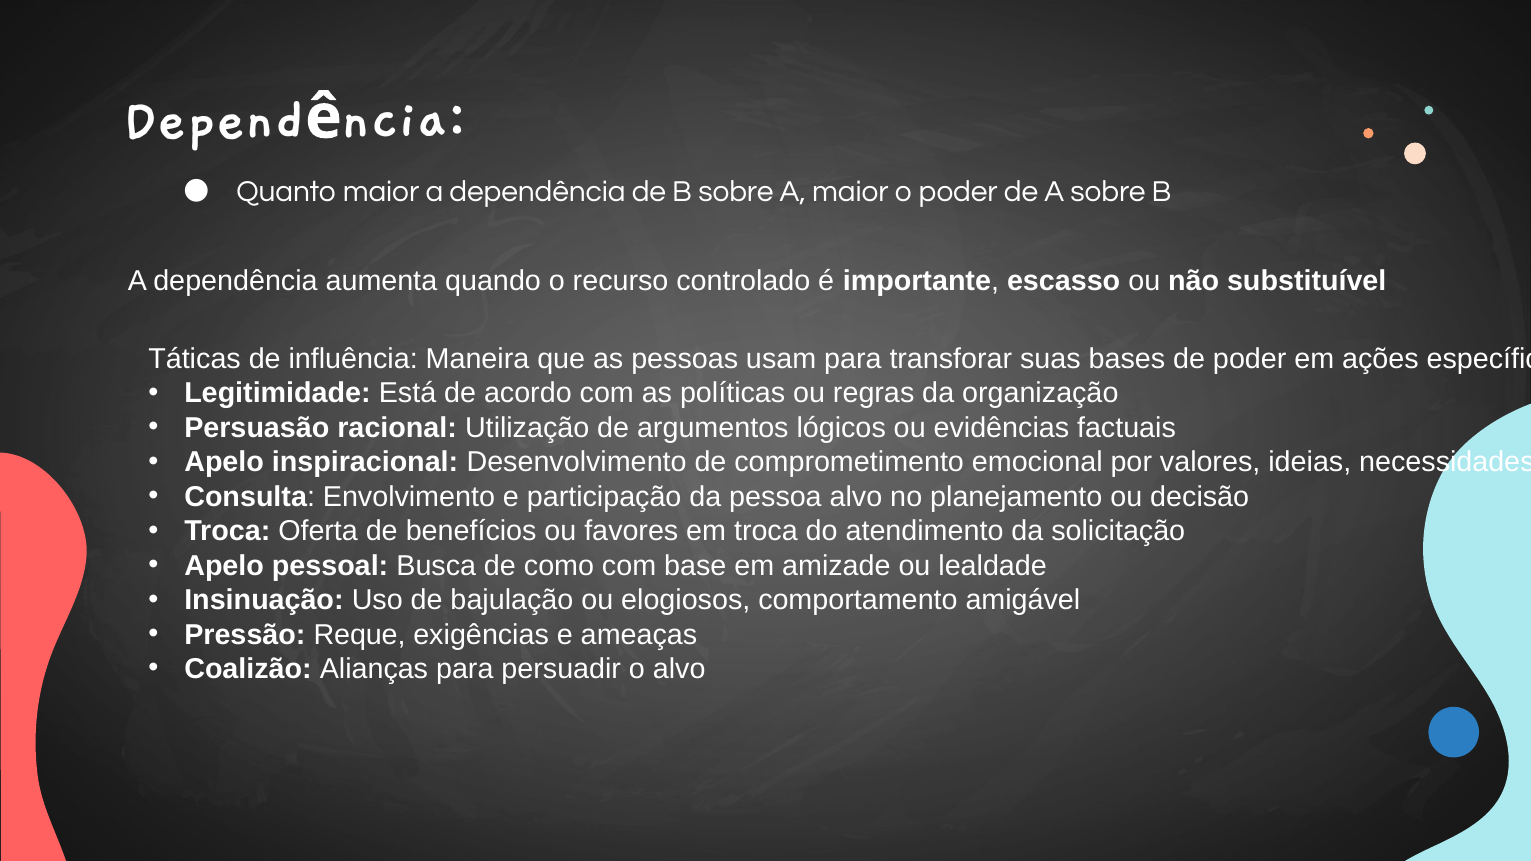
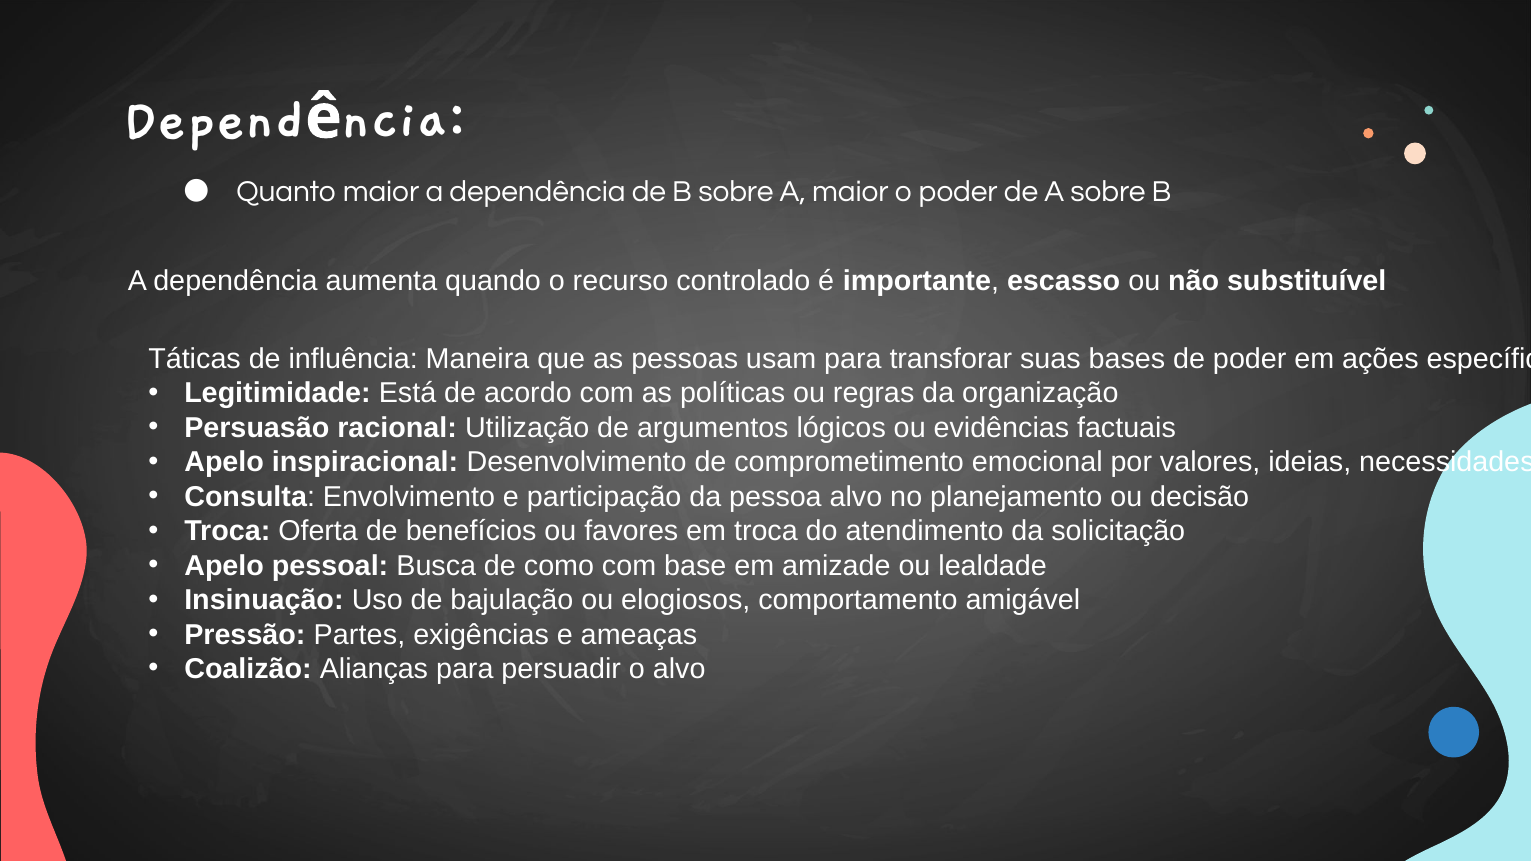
Reque: Reque -> Partes
